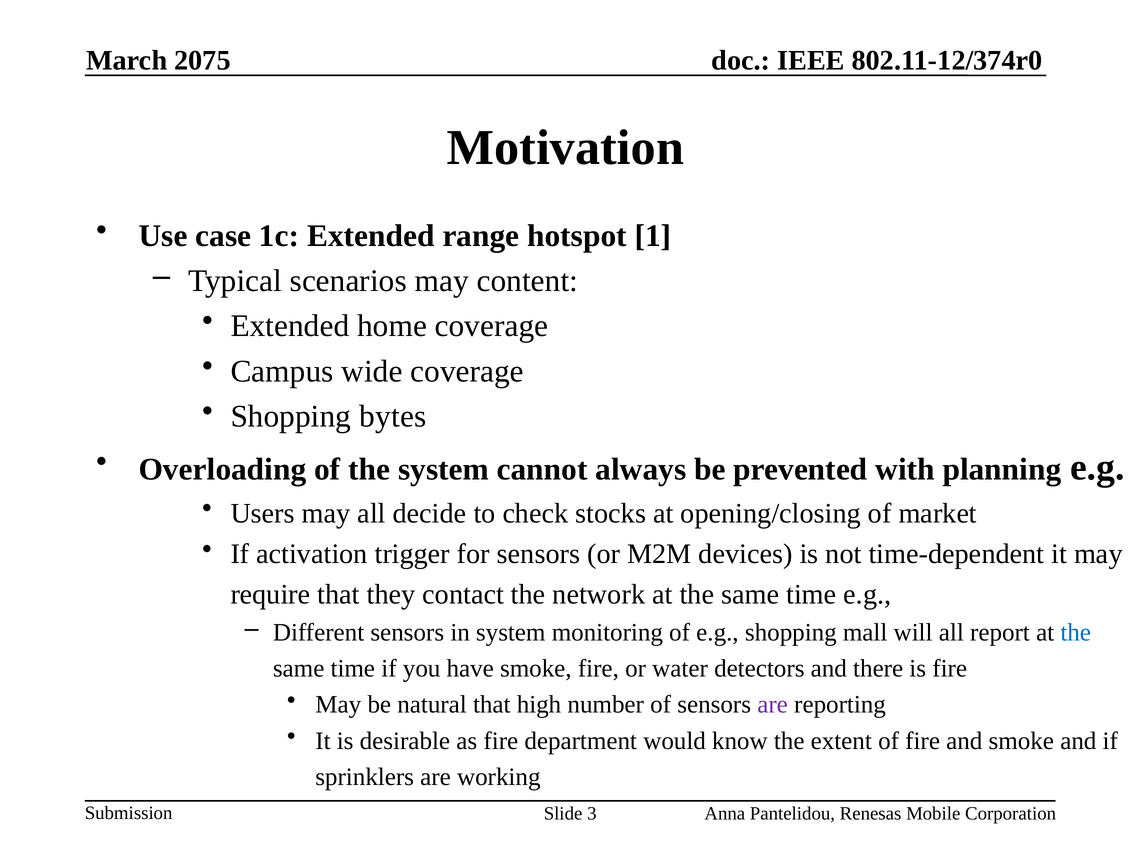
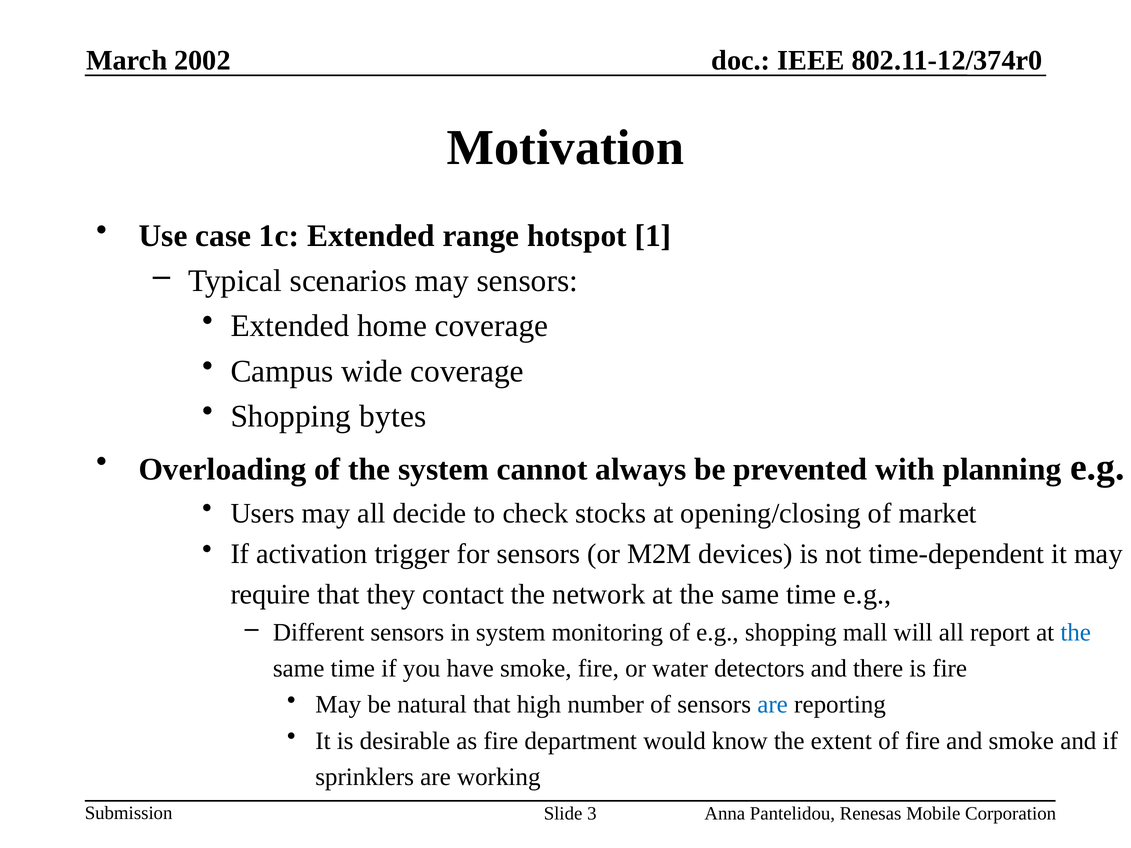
2075: 2075 -> 2002
may content: content -> sensors
are at (773, 705) colour: purple -> blue
